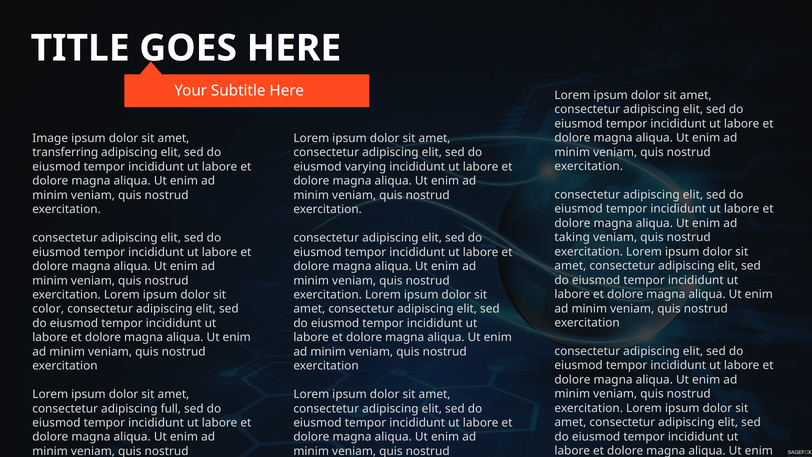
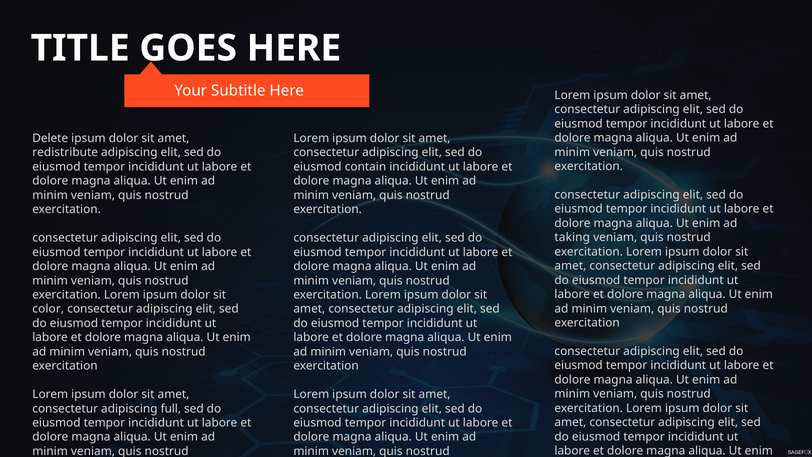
Image: Image -> Delete
transferring: transferring -> redistribute
varying: varying -> contain
